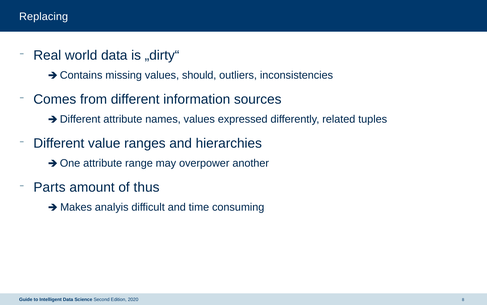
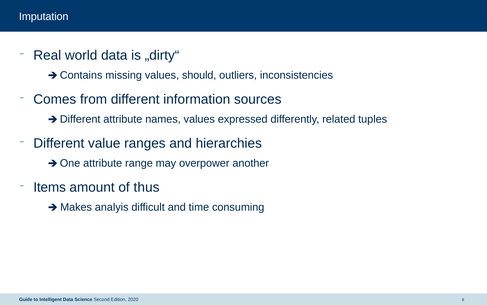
Replacing: Replacing -> Imputation
Parts: Parts -> Items
